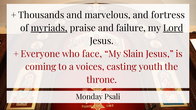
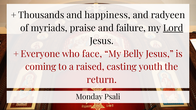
marvelous: marvelous -> happiness
fortress: fortress -> radyeen
myriads underline: present -> none
Slain: Slain -> Belly
voices: voices -> raised
throne: throne -> return
